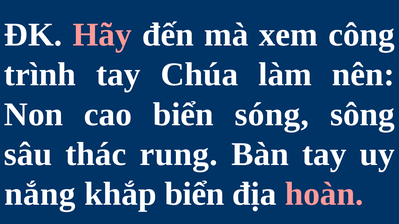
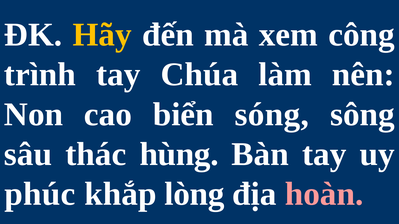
Hãy colour: pink -> yellow
rung: rung -> hùng
nắng: nắng -> phúc
khắp biển: biển -> lòng
